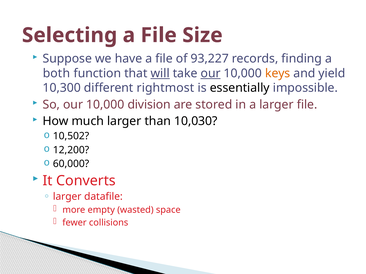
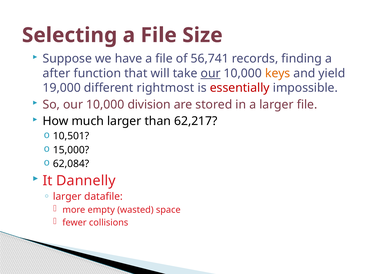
93,227: 93,227 -> 56,741
both: both -> after
will underline: present -> none
10,300: 10,300 -> 19,000
essentially colour: black -> red
10,030: 10,030 -> 62,217
10,502: 10,502 -> 10,501
12,200: 12,200 -> 15,000
60,000: 60,000 -> 62,084
Converts: Converts -> Dannelly
